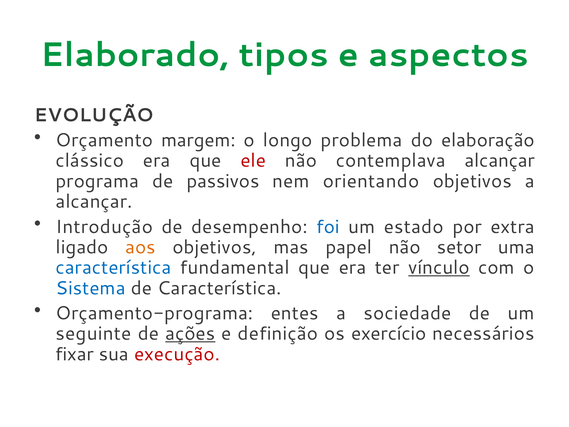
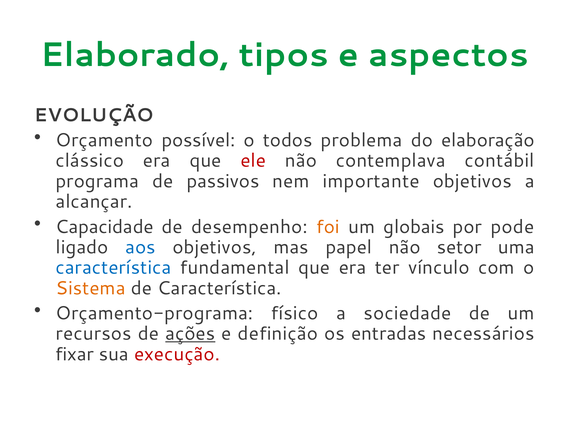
margem: margem -> possível
longo: longo -> todos
contemplava alcançar: alcançar -> contábil
orientando: orientando -> importante
Introdução: Introdução -> Capacidade
foi colour: blue -> orange
estado: estado -> globais
extra: extra -> pode
aos colour: orange -> blue
vínculo underline: present -> none
Sistema colour: blue -> orange
entes: entes -> físico
seguinte: seguinte -> recursos
exercício: exercício -> entradas
